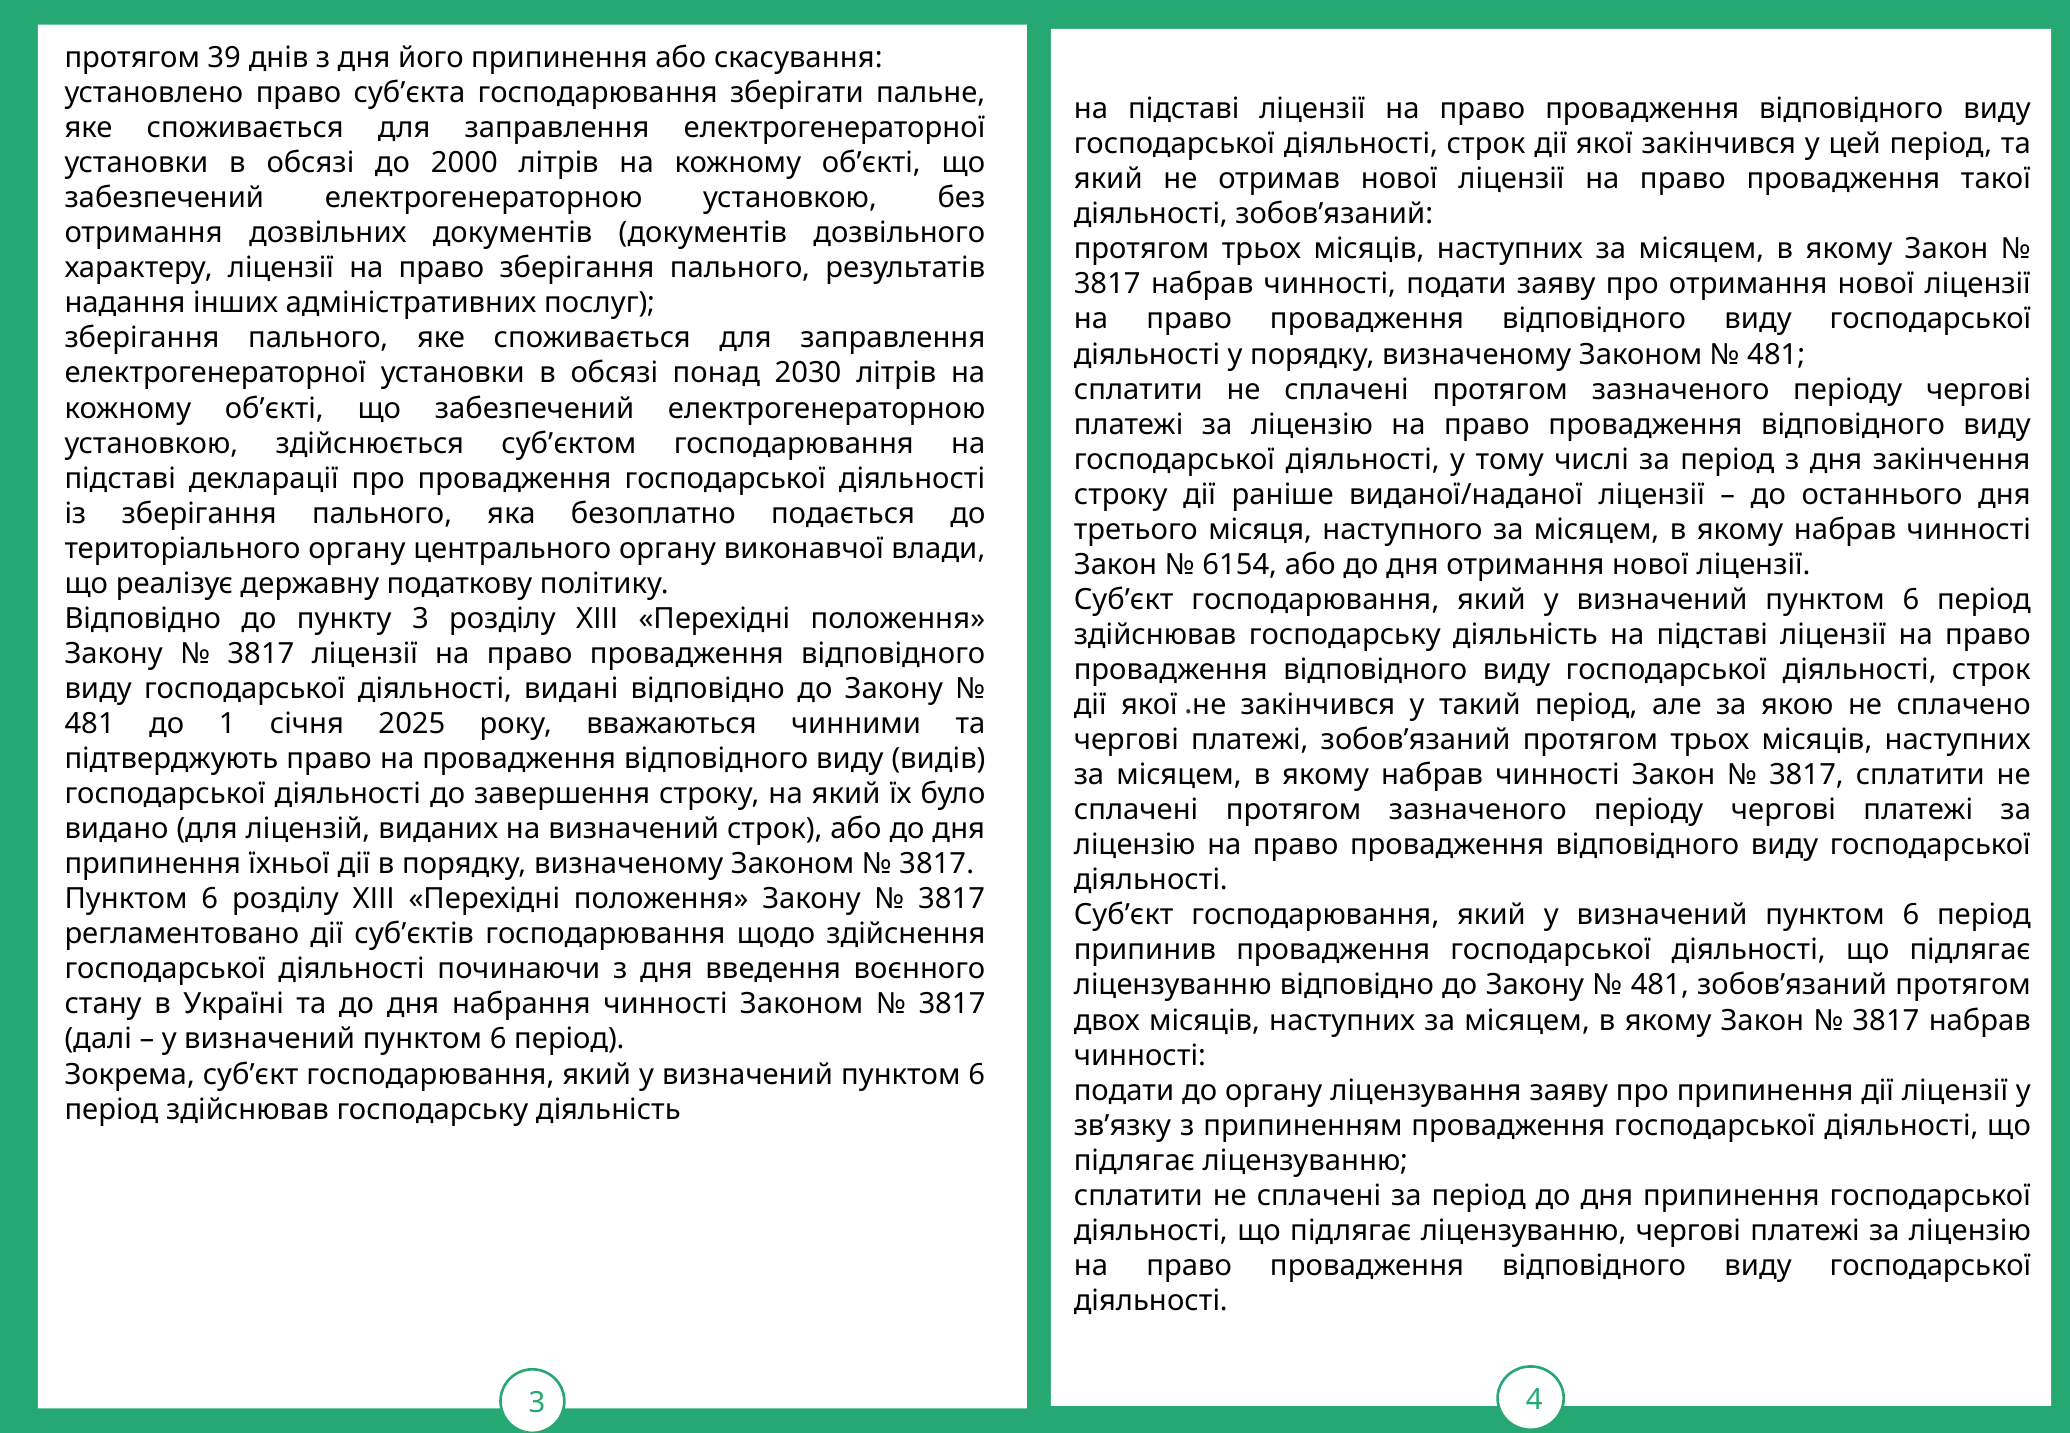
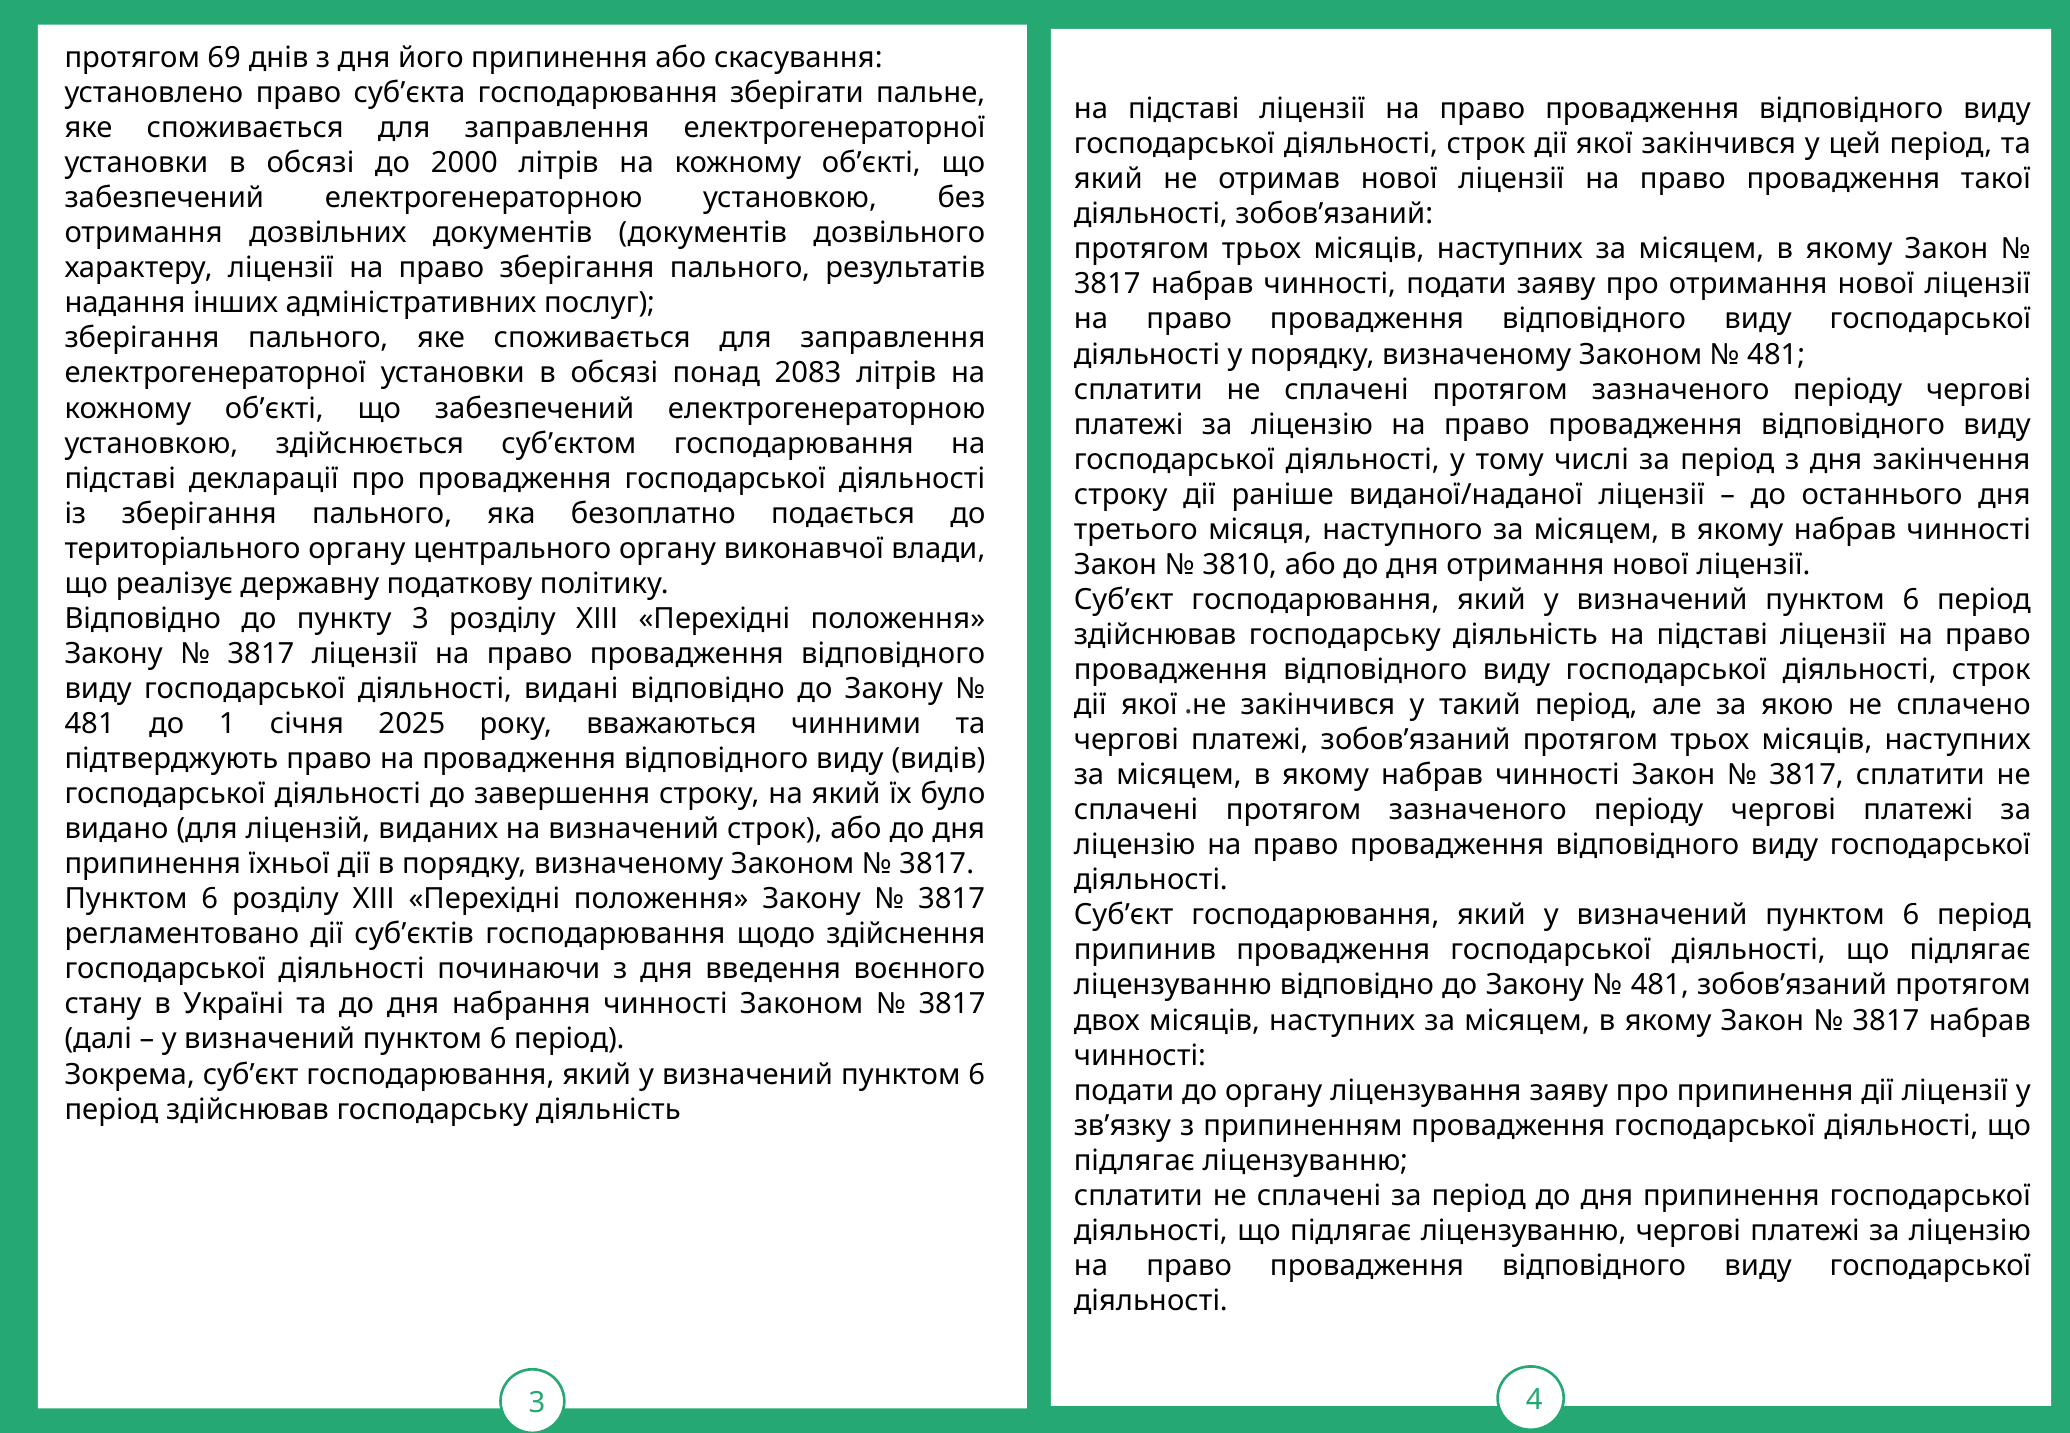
39: 39 -> 69
2030: 2030 -> 2083
6154: 6154 -> 3810
